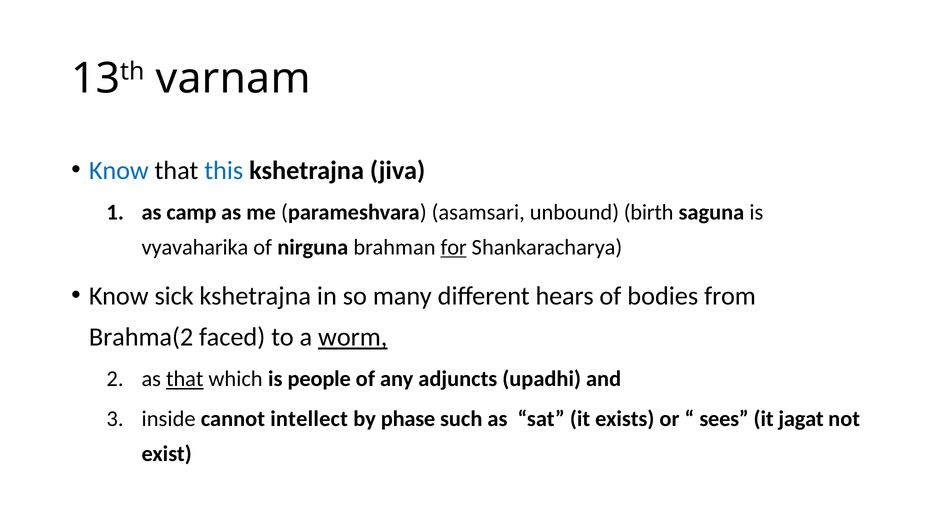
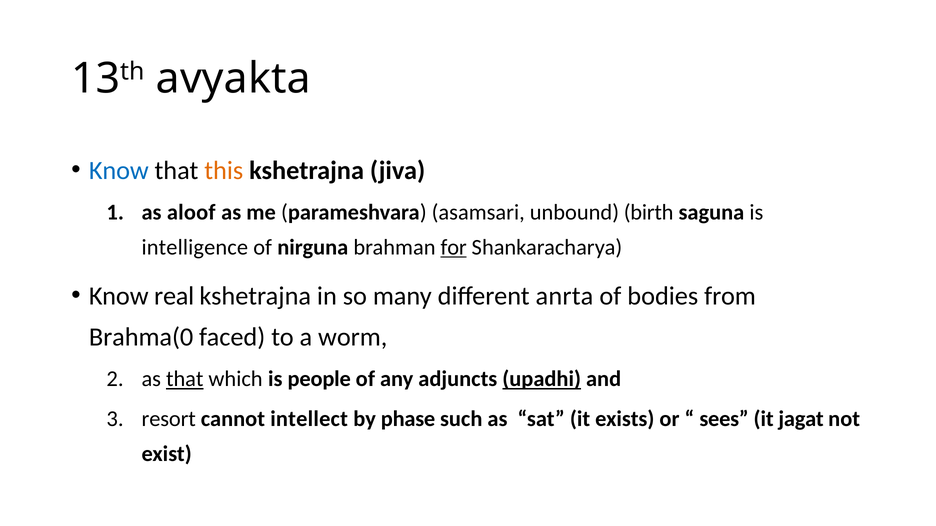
varnam: varnam -> avyakta
this colour: blue -> orange
camp: camp -> aloof
vyavaharika: vyavaharika -> intelligence
sick: sick -> real
hears: hears -> anrta
Brahma(2: Brahma(2 -> Brahma(0
worm underline: present -> none
upadhi underline: none -> present
inside: inside -> resort
